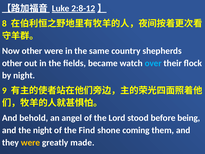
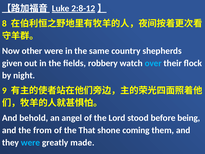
other at (12, 63): other -> given
became: became -> robbery
the night: night -> from
Find: Find -> That
were at (31, 142) colour: yellow -> light blue
